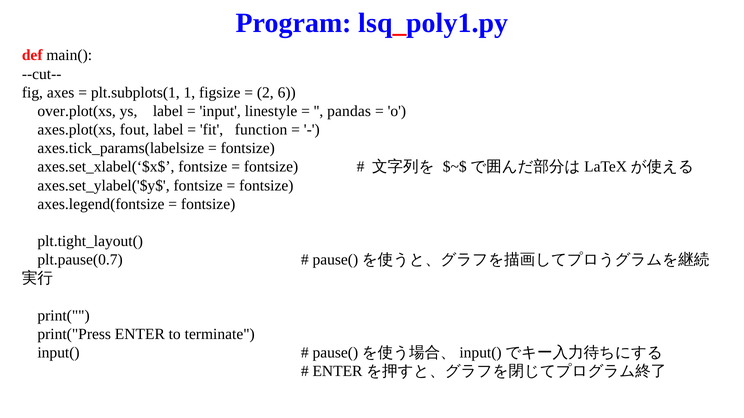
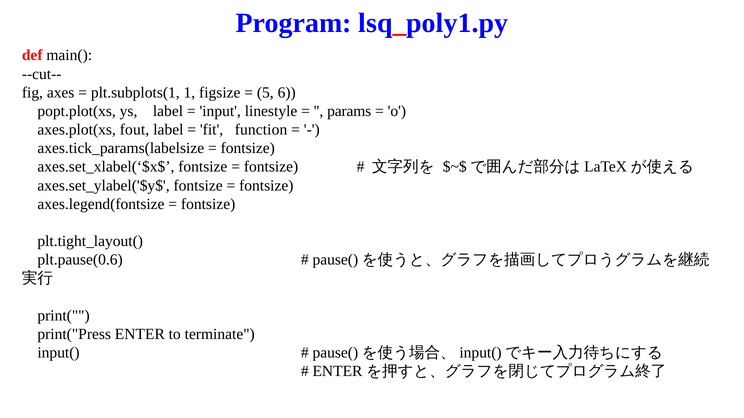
2: 2 -> 5
over.plot(xs: over.plot(xs -> popt.plot(xs
pandas: pandas -> params
plt.pause(0.7: plt.pause(0.7 -> plt.pause(0.6
